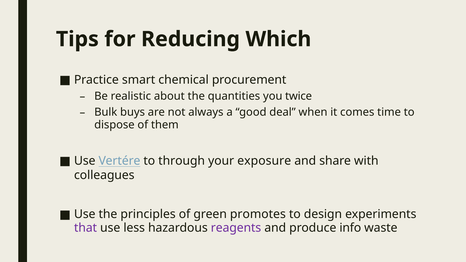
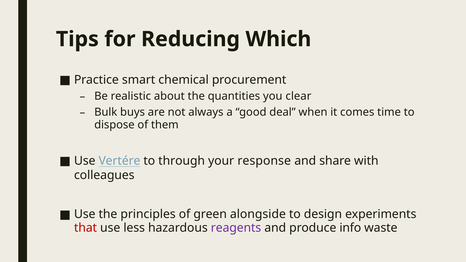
twice: twice -> clear
exposure: exposure -> response
promotes: promotes -> alongside
that colour: purple -> red
